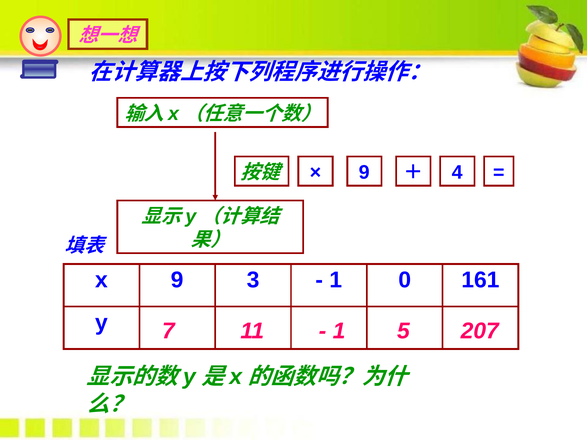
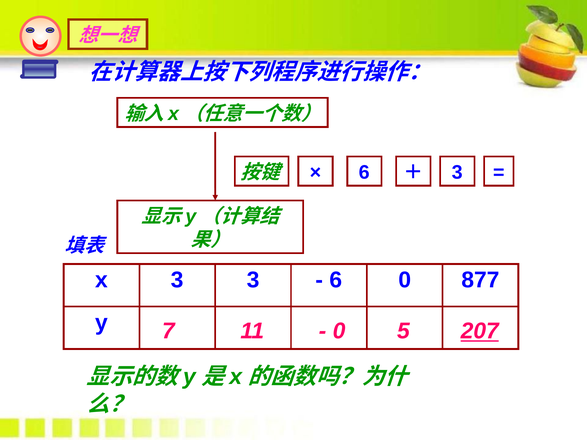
9 at (364, 173): 9 -> 6
4 at (457, 173): 4 -> 3
x 9: 9 -> 3
1 at (336, 280): 1 -> 6
161: 161 -> 877
1 at (339, 331): 1 -> 0
207 underline: none -> present
